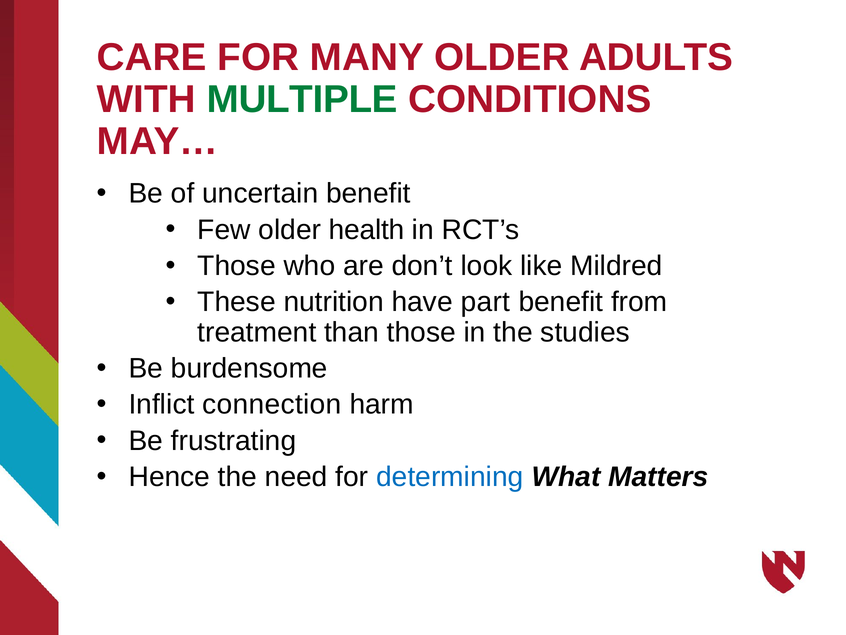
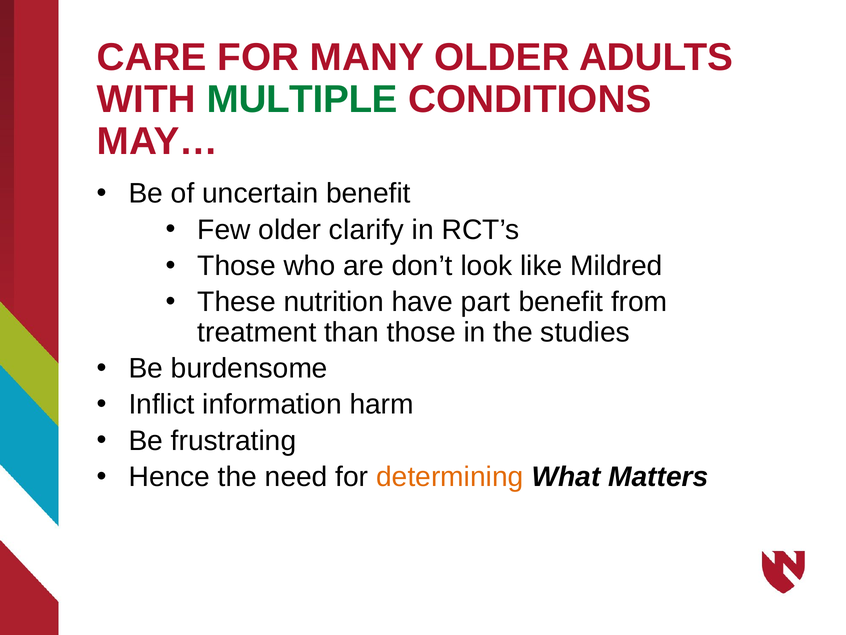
health: health -> clarify
connection: connection -> information
determining colour: blue -> orange
